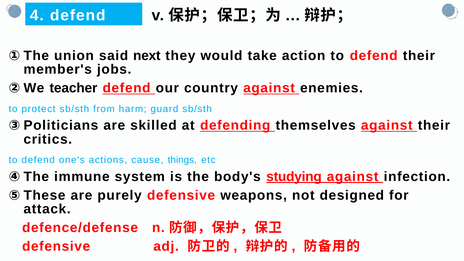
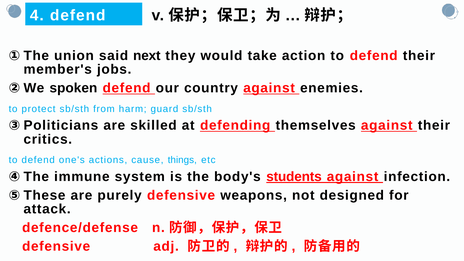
teacher: teacher -> spoken
studying: studying -> students
